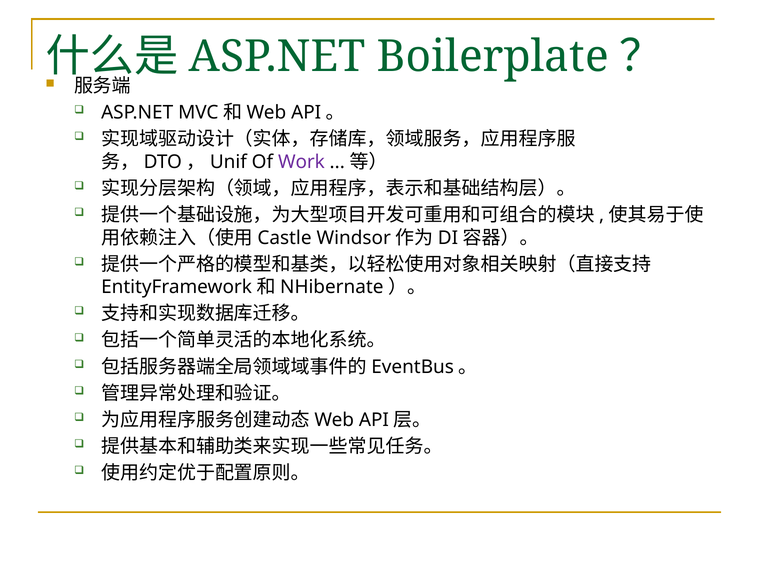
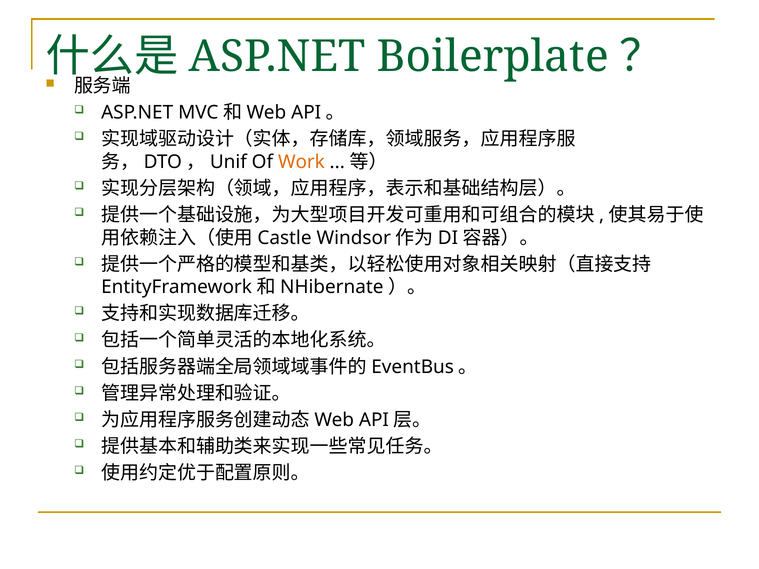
Work colour: purple -> orange
